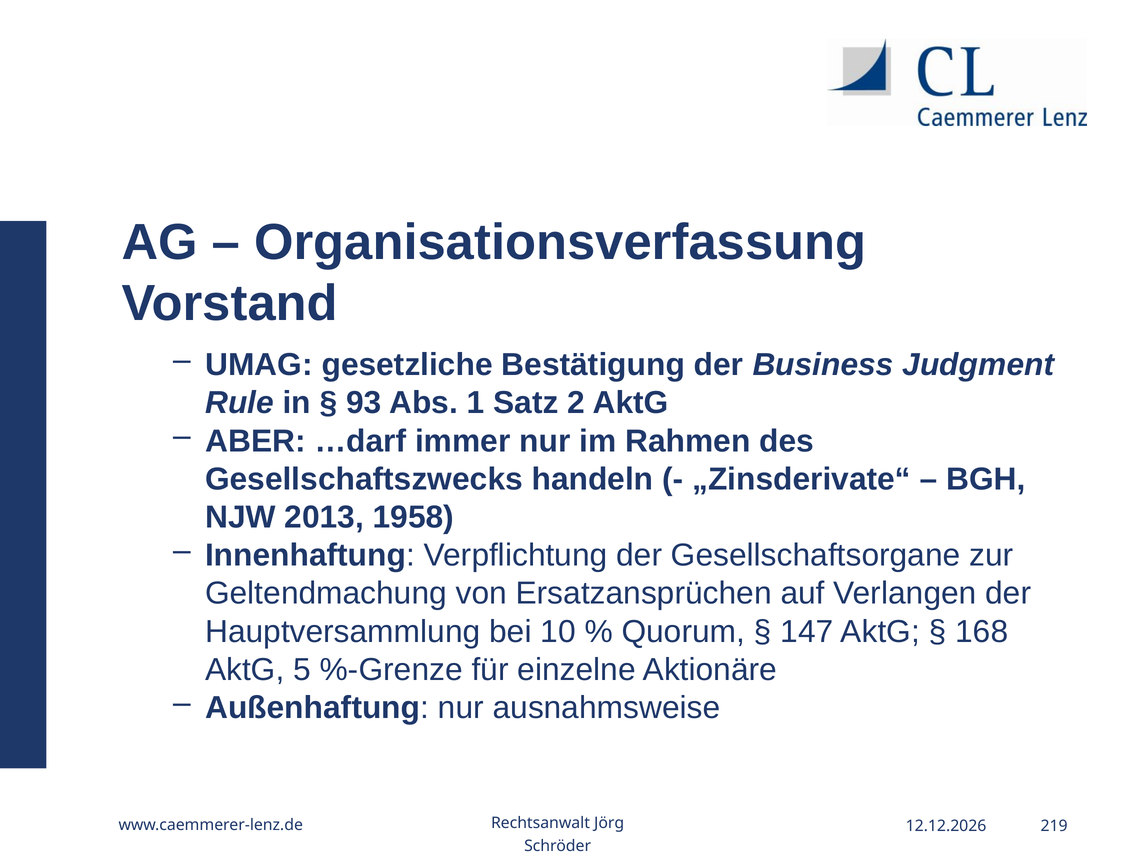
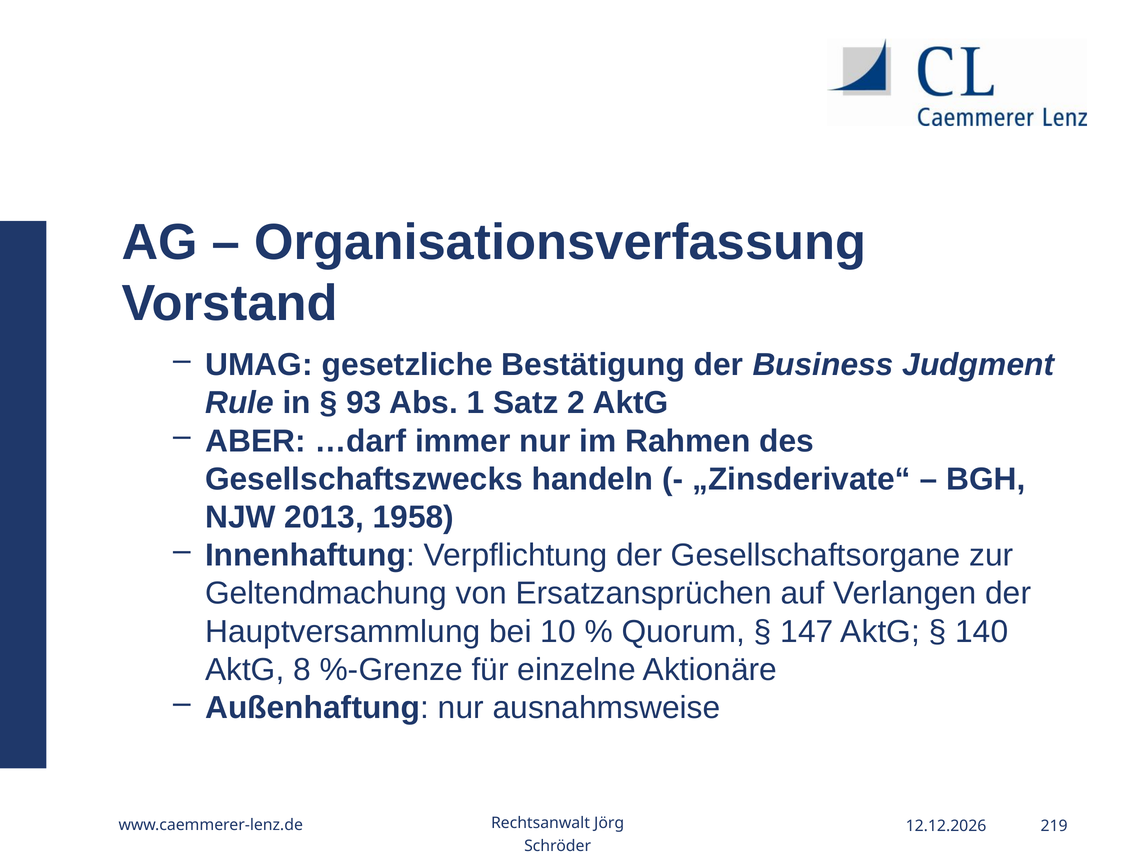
168: 168 -> 140
5: 5 -> 8
